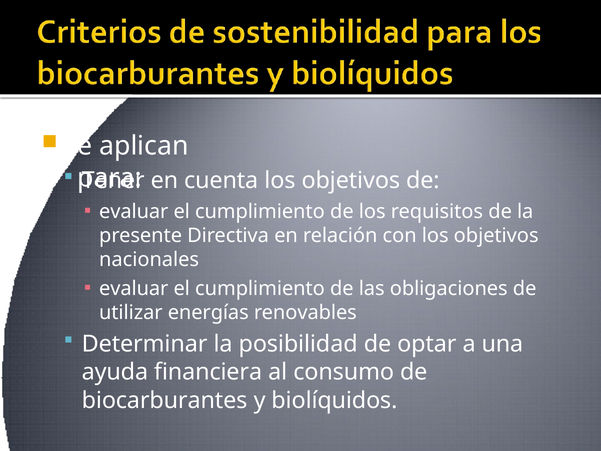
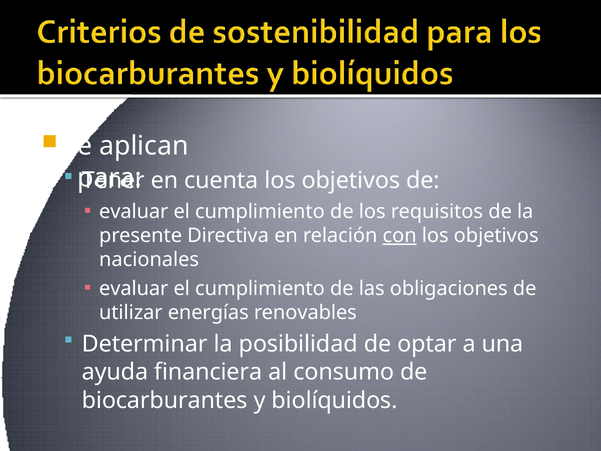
con underline: none -> present
